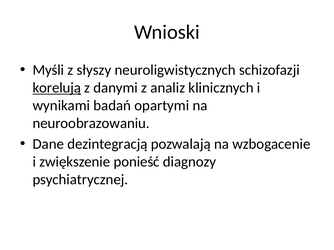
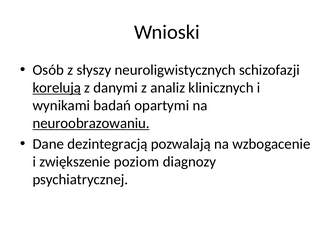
Myśli: Myśli -> Osób
neuroobrazowaniu underline: none -> present
ponieść: ponieść -> poziom
